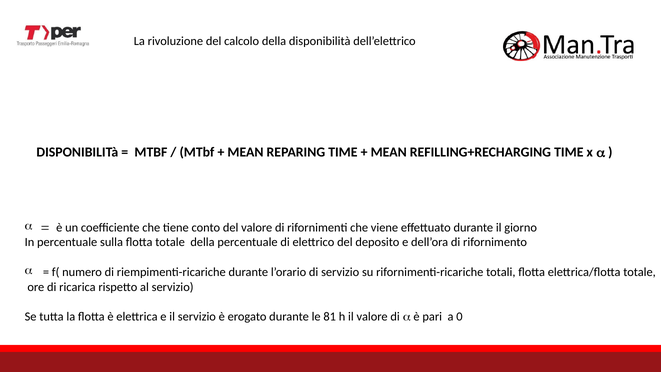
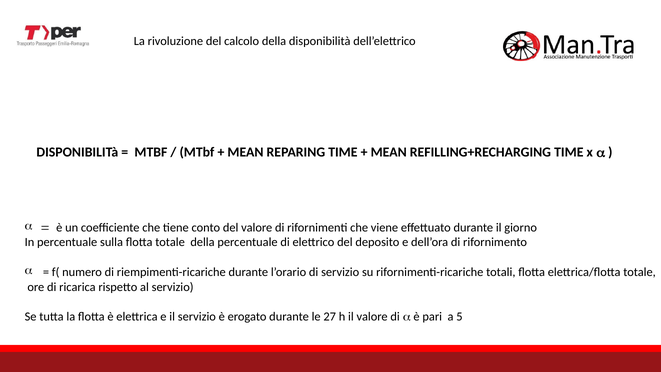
81: 81 -> 27
0: 0 -> 5
